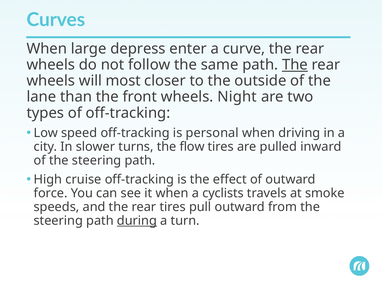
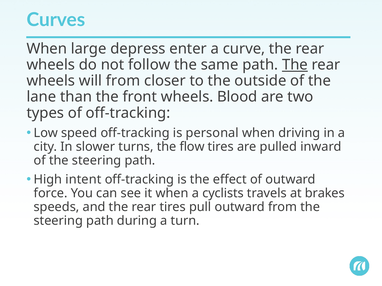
will most: most -> from
Night: Night -> Blood
cruise: cruise -> intent
smoke: smoke -> brakes
during underline: present -> none
